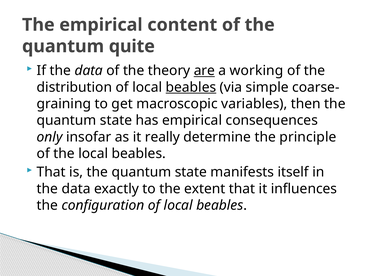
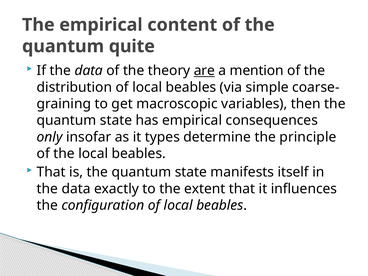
working: working -> mention
beables at (191, 87) underline: present -> none
really: really -> types
